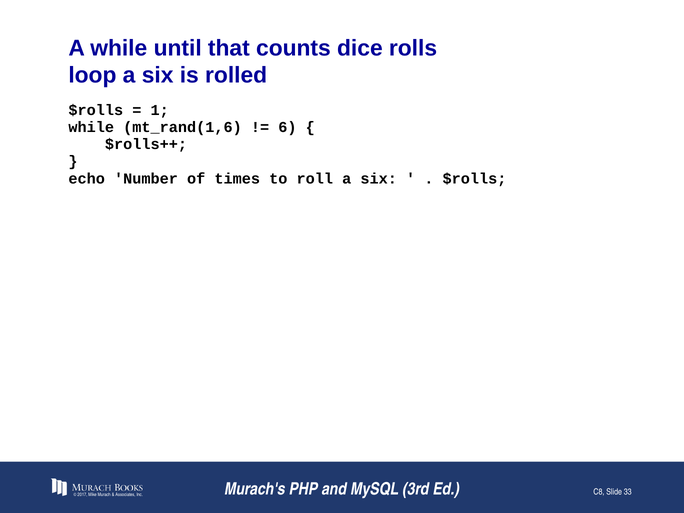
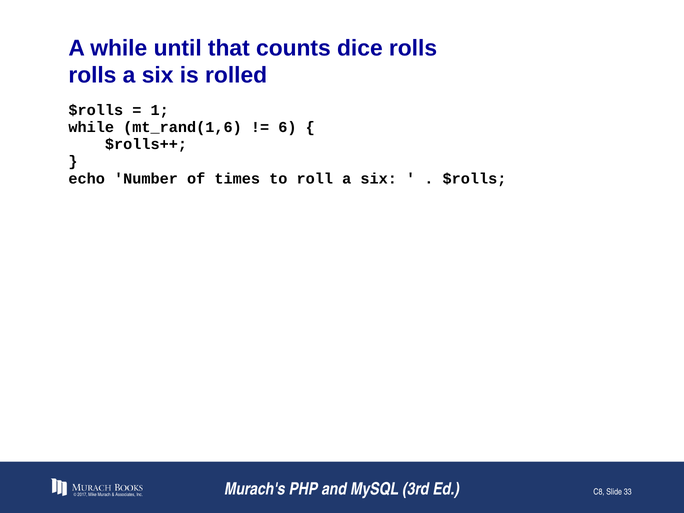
loop at (92, 75): loop -> rolls
